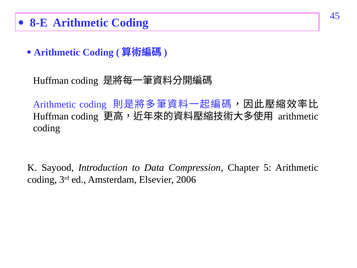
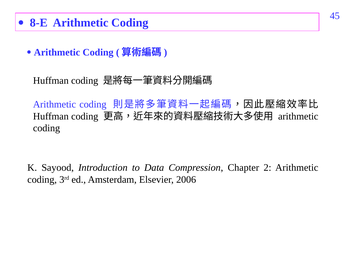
5: 5 -> 2
